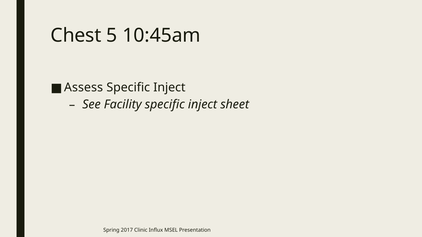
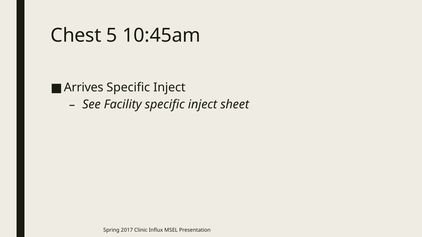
Assess: Assess -> Arrives
